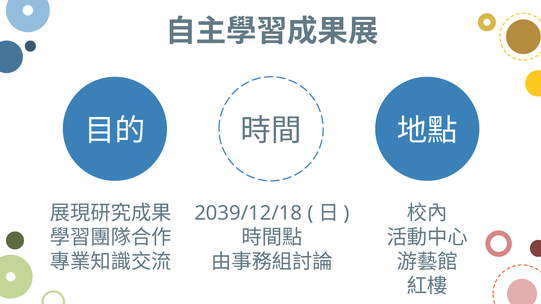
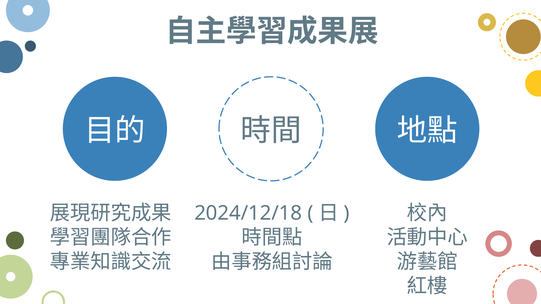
2039/12/18: 2039/12/18 -> 2024/12/18
